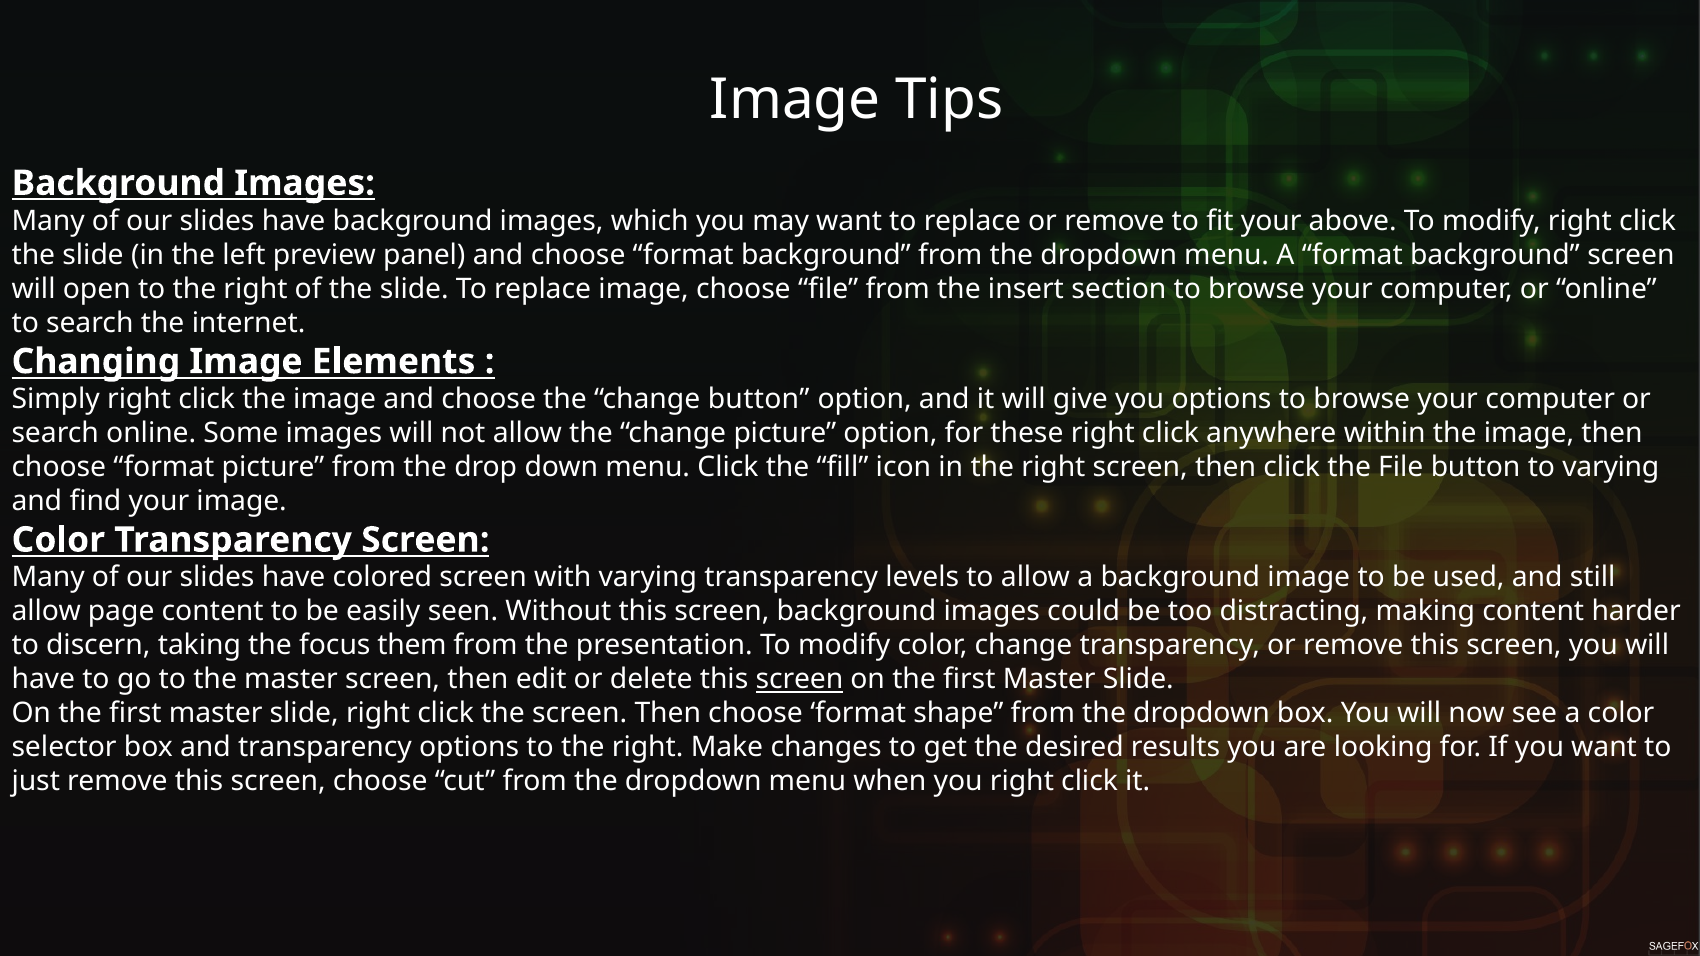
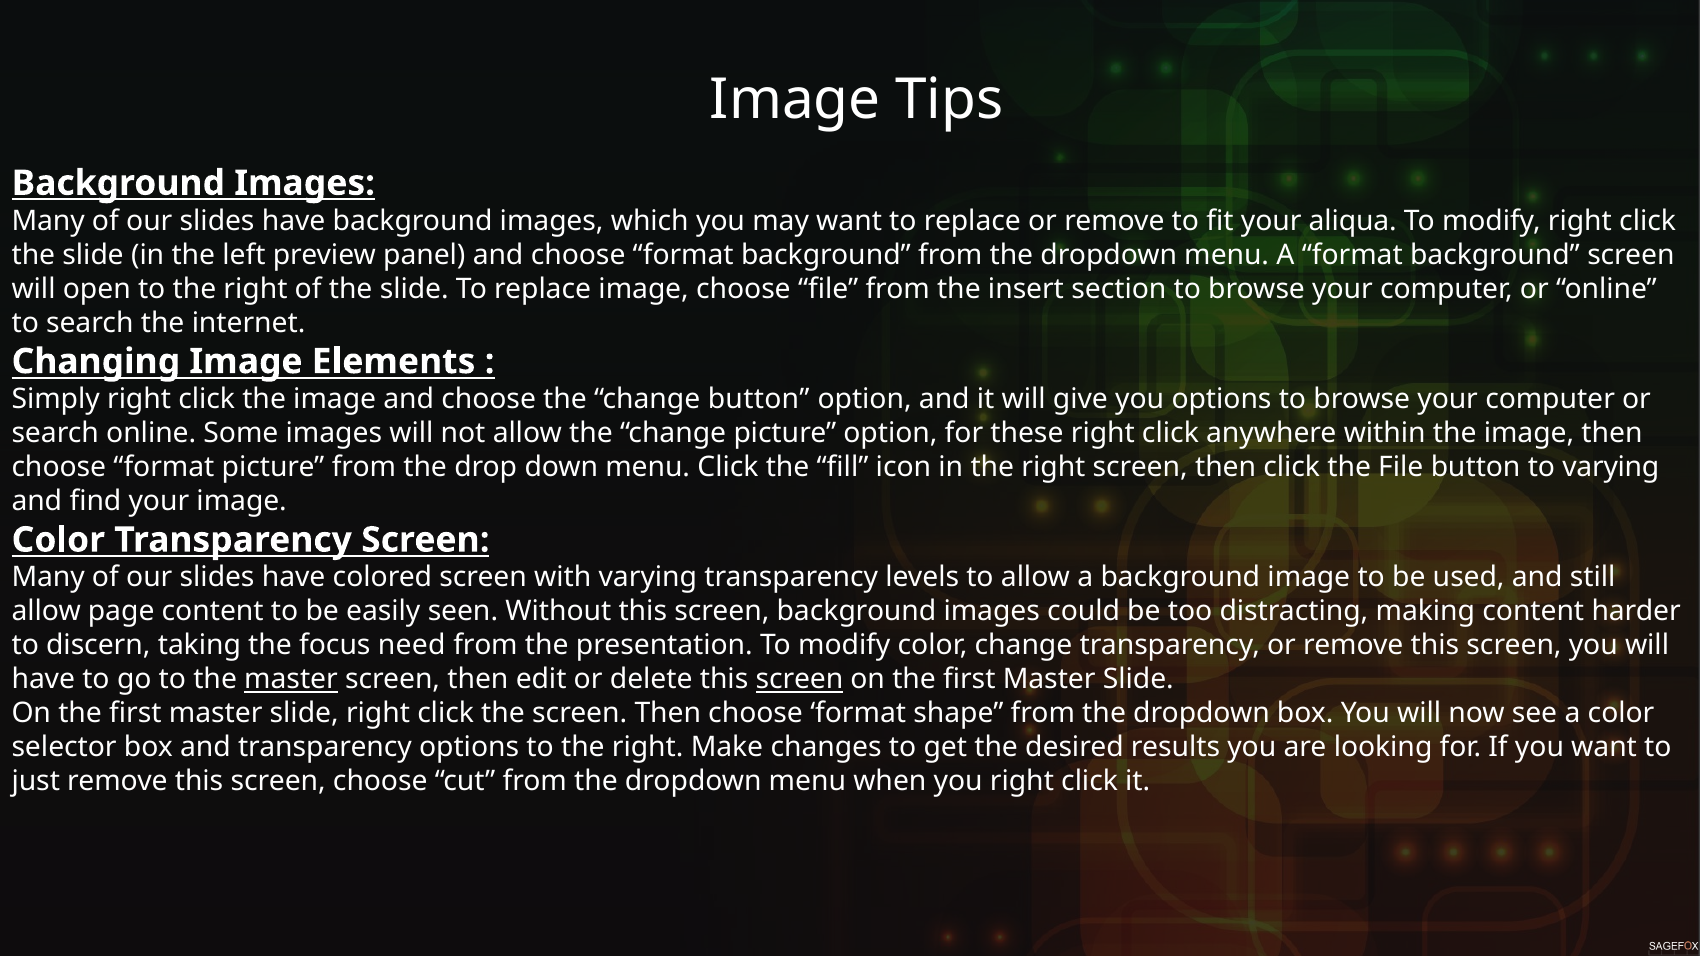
above: above -> aliqua
them: them -> need
master at (291, 680) underline: none -> present
